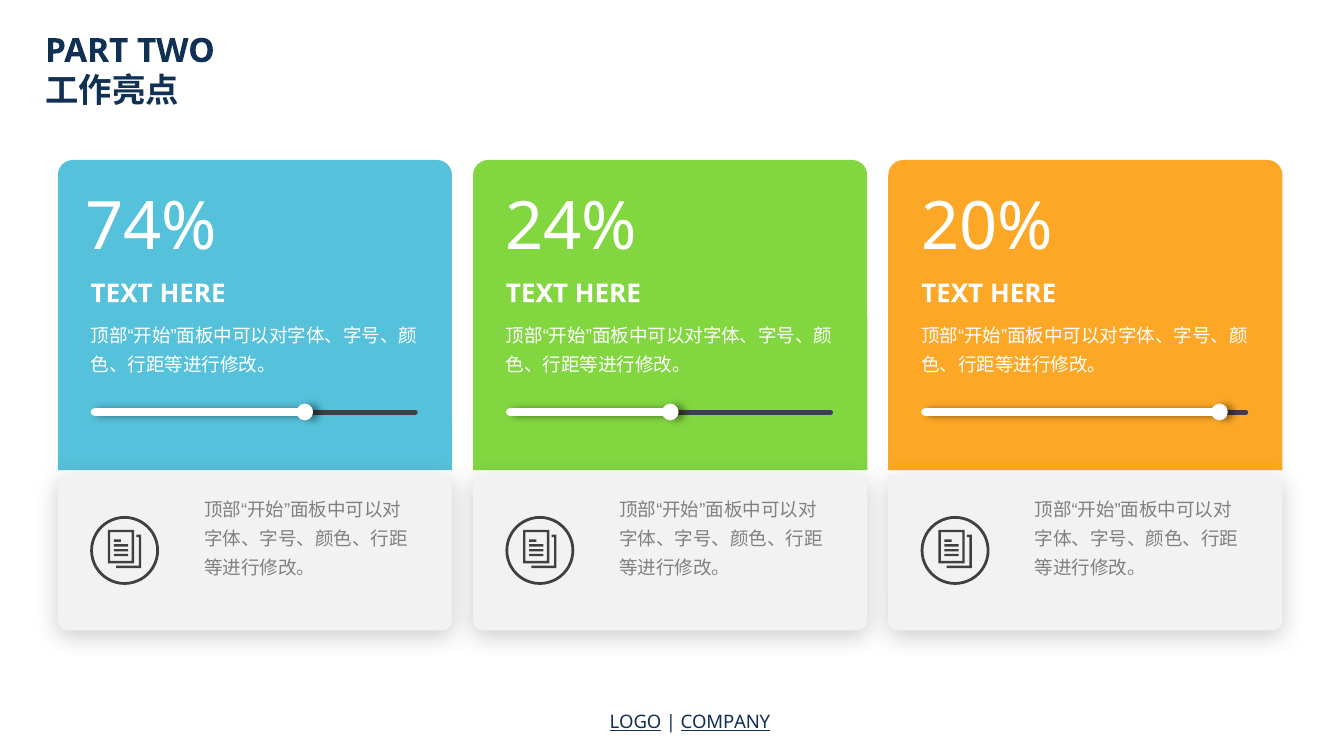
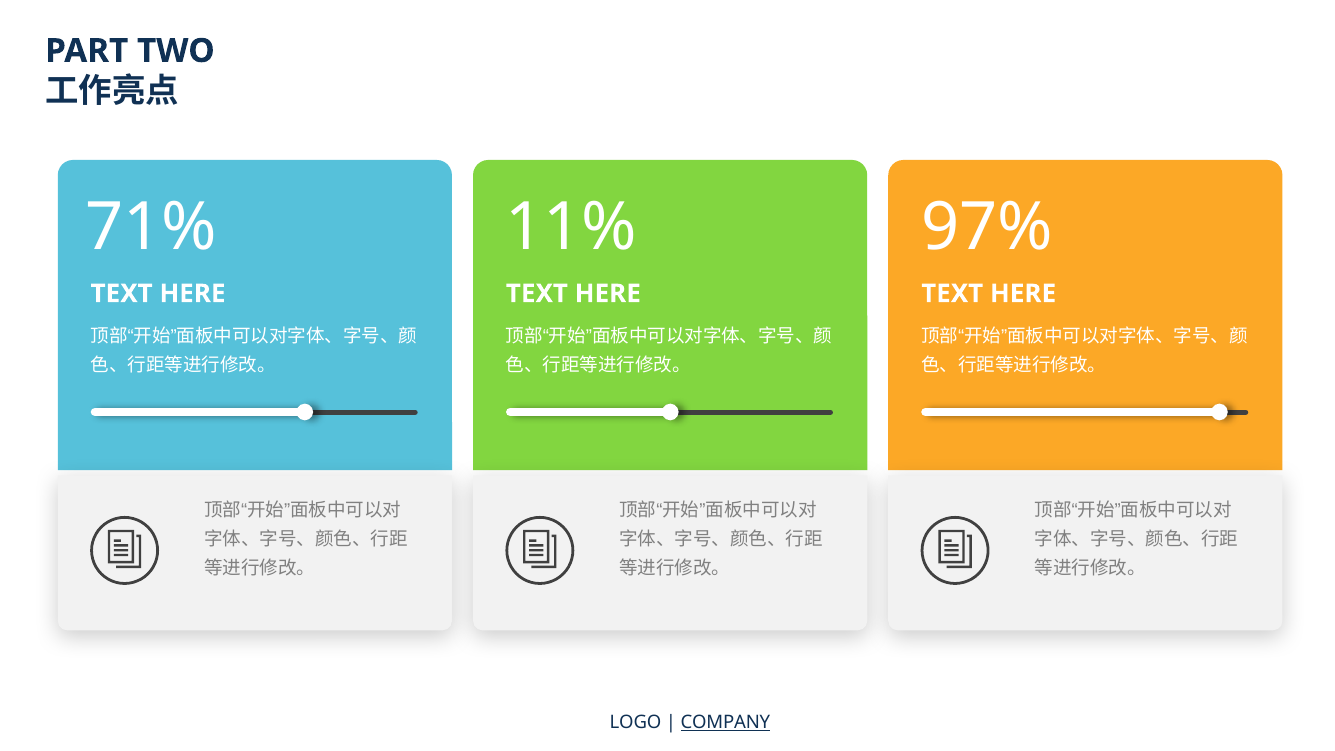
74%: 74% -> 71%
24%: 24% -> 11%
20%: 20% -> 97%
LOGO underline: present -> none
